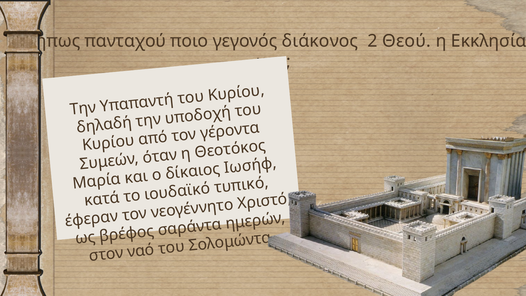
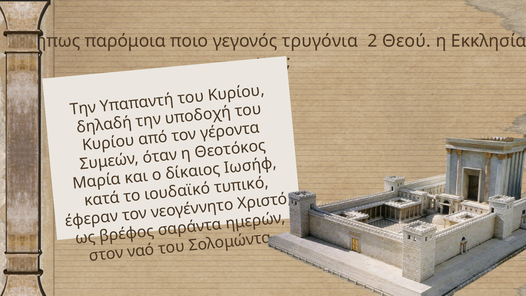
πανταχού: πανταχού -> παρόμοια
διάκονος: διάκονος -> τρυγόνια
